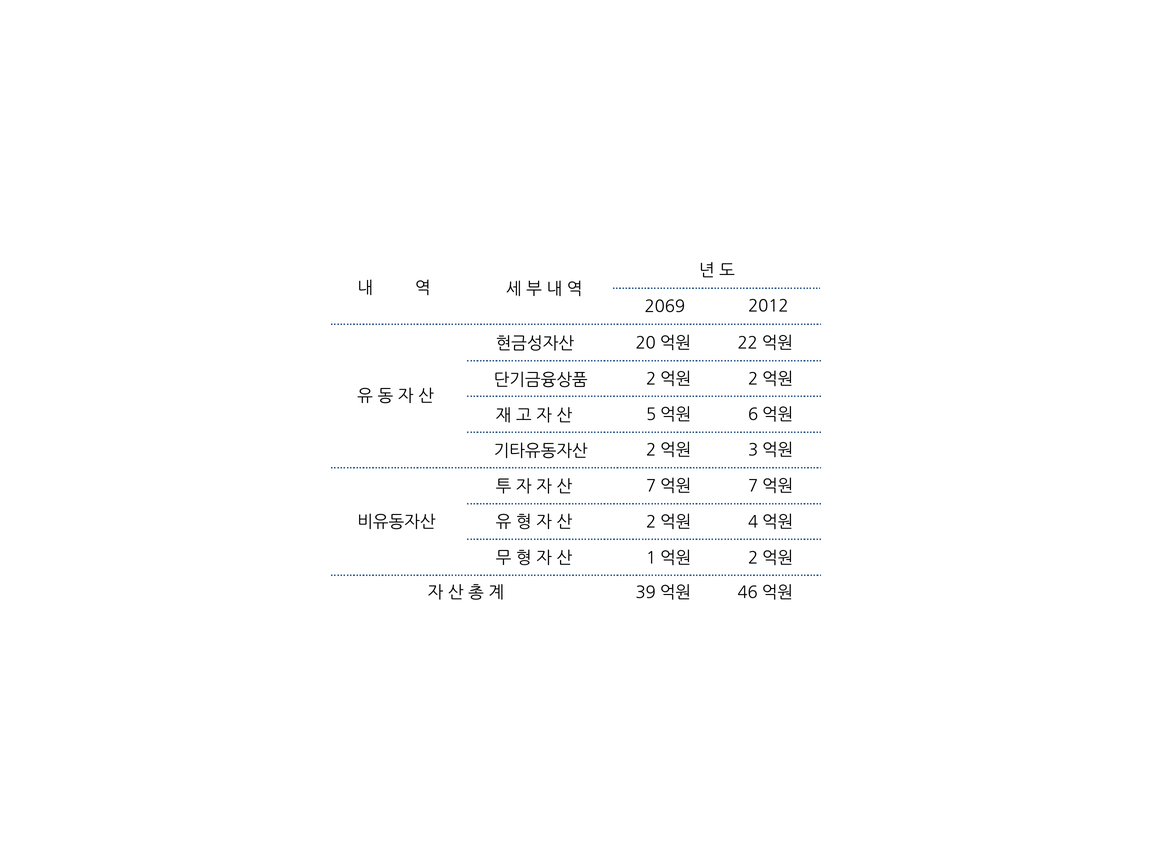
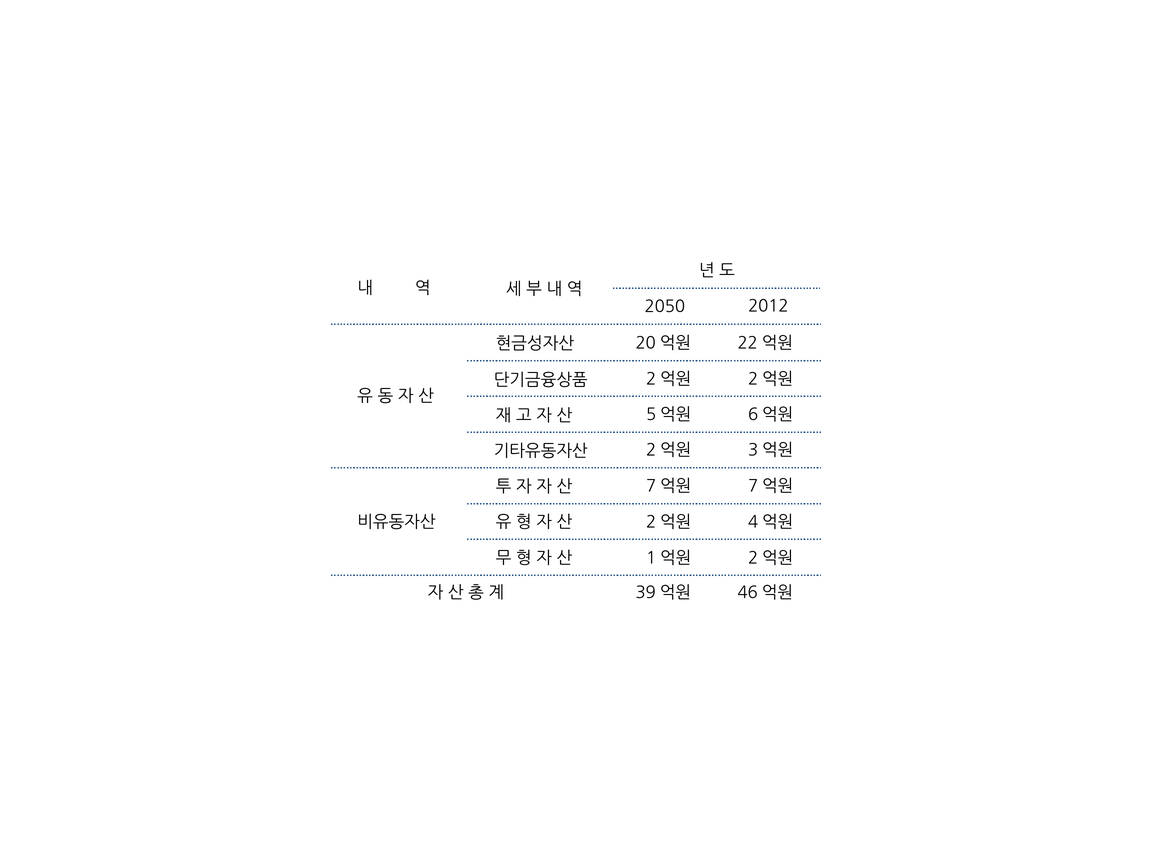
2069: 2069 -> 2050
